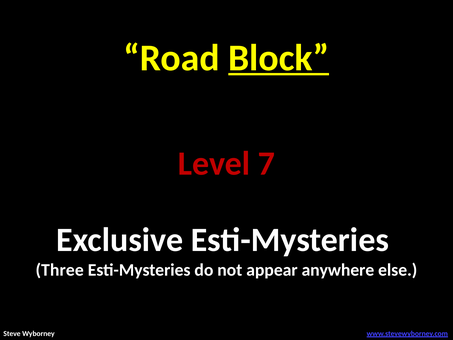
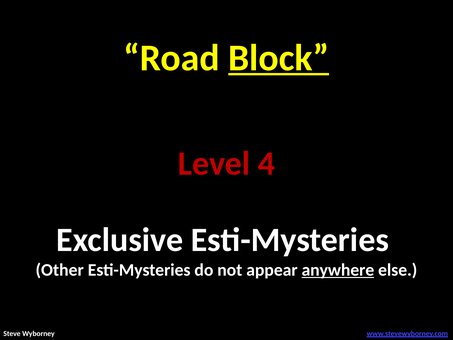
7: 7 -> 4
Three: Three -> Other
anywhere underline: none -> present
